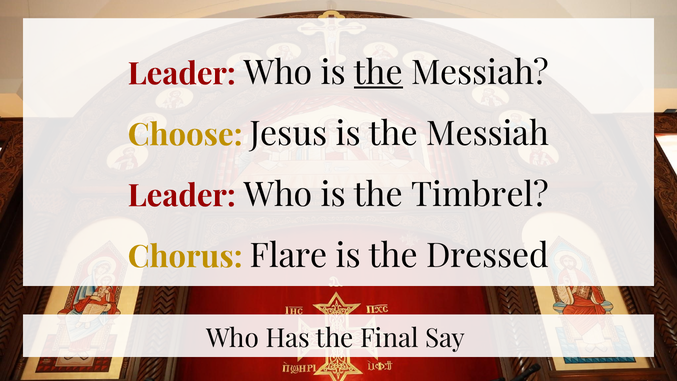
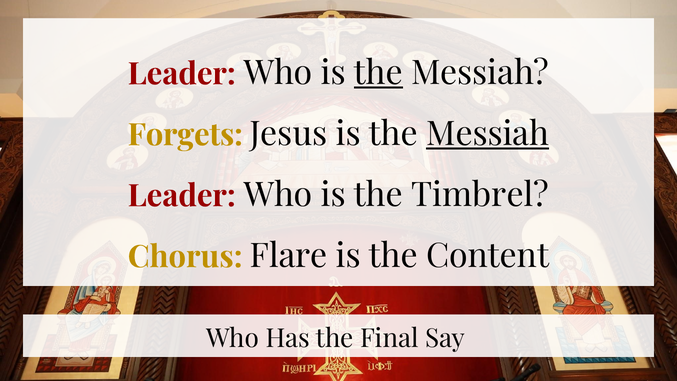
Choose: Choose -> Forgets
Messiah at (488, 134) underline: none -> present
Dressed: Dressed -> Content
